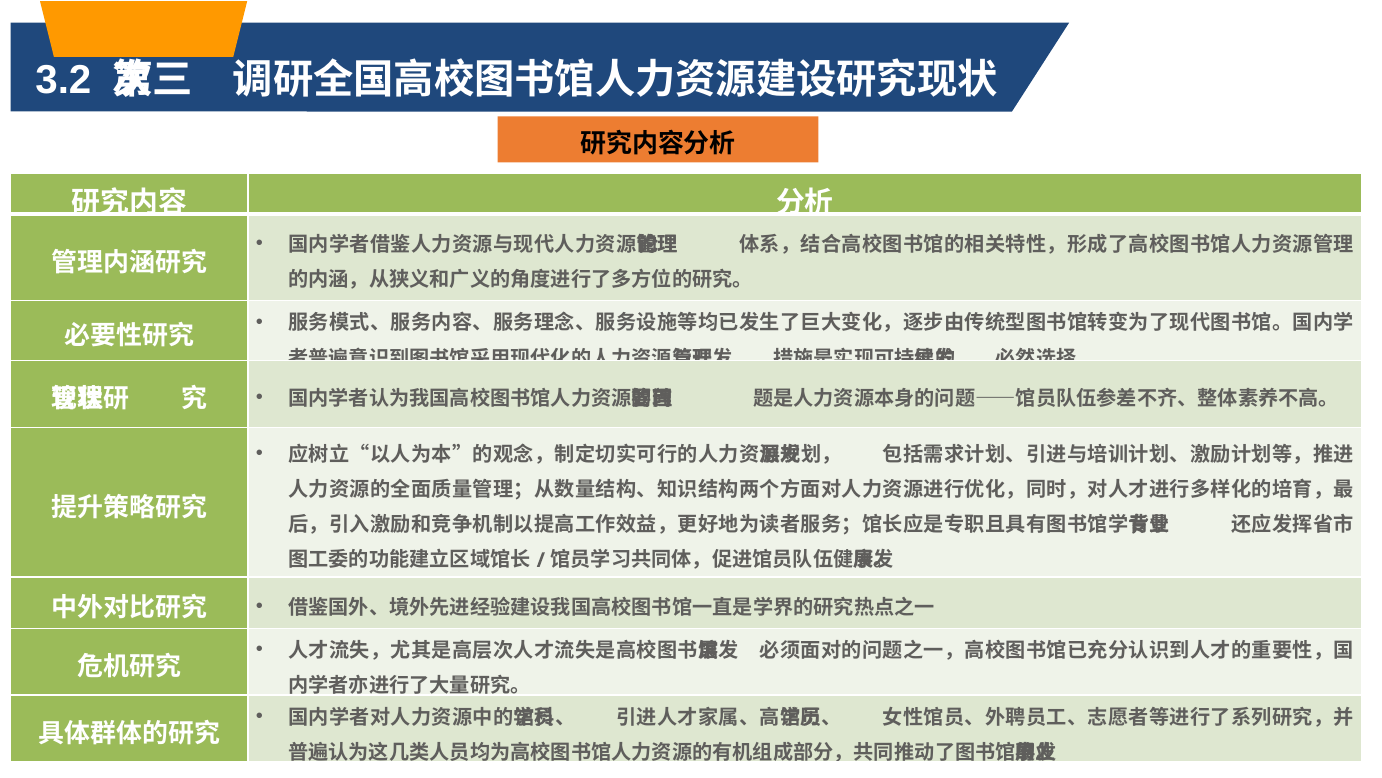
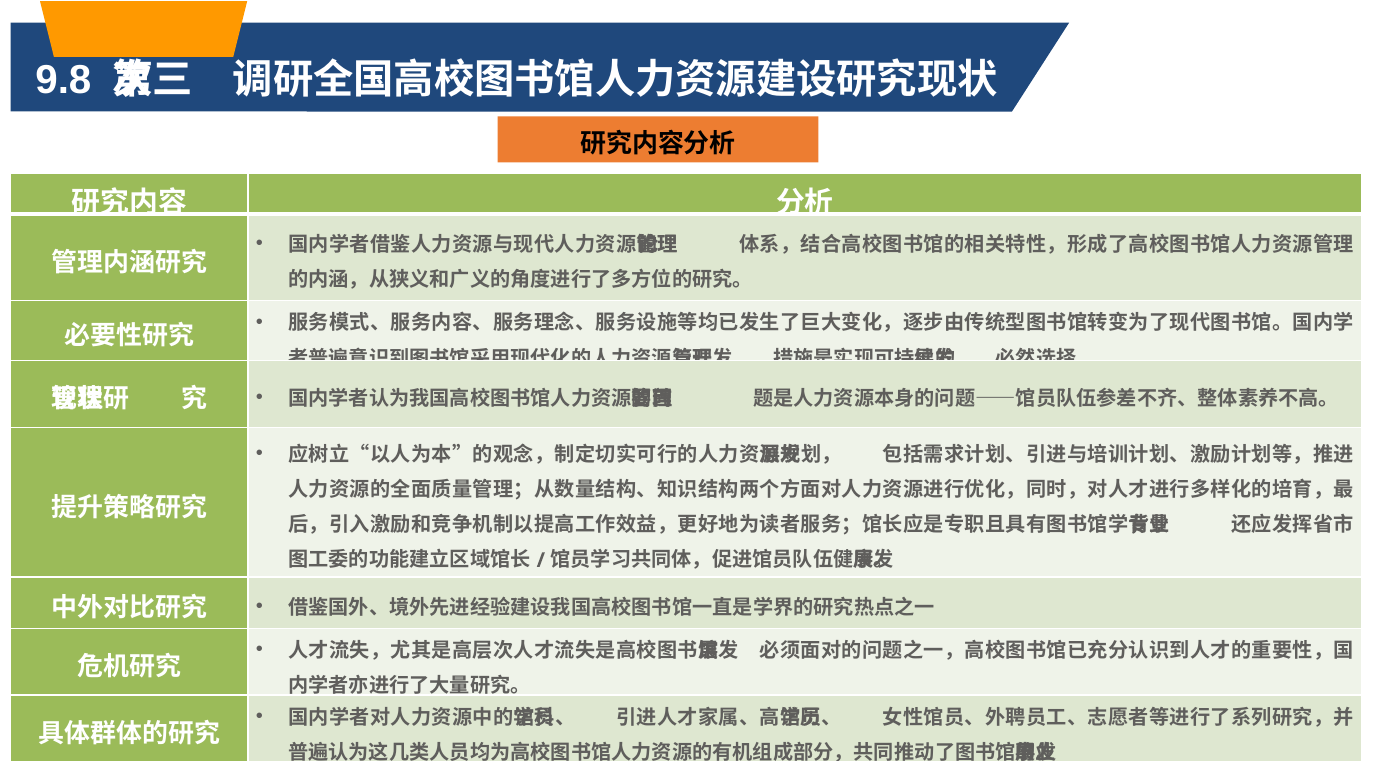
3.2: 3.2 -> 9.8
